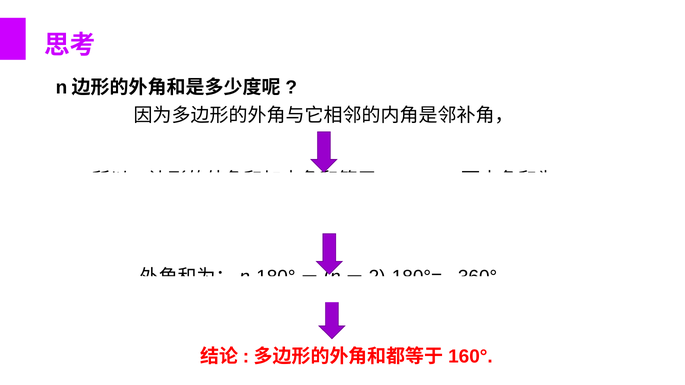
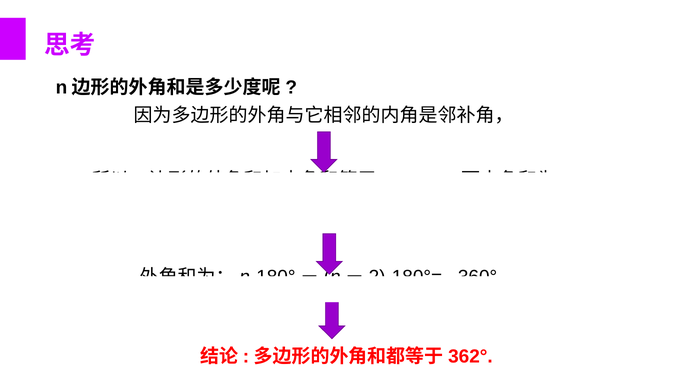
160°: 160° -> 362°
